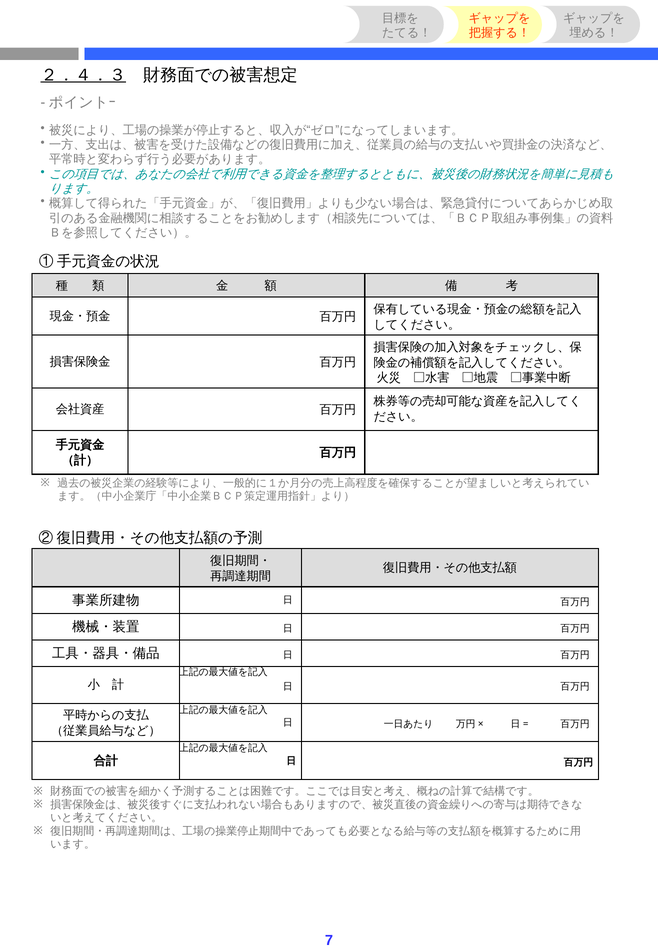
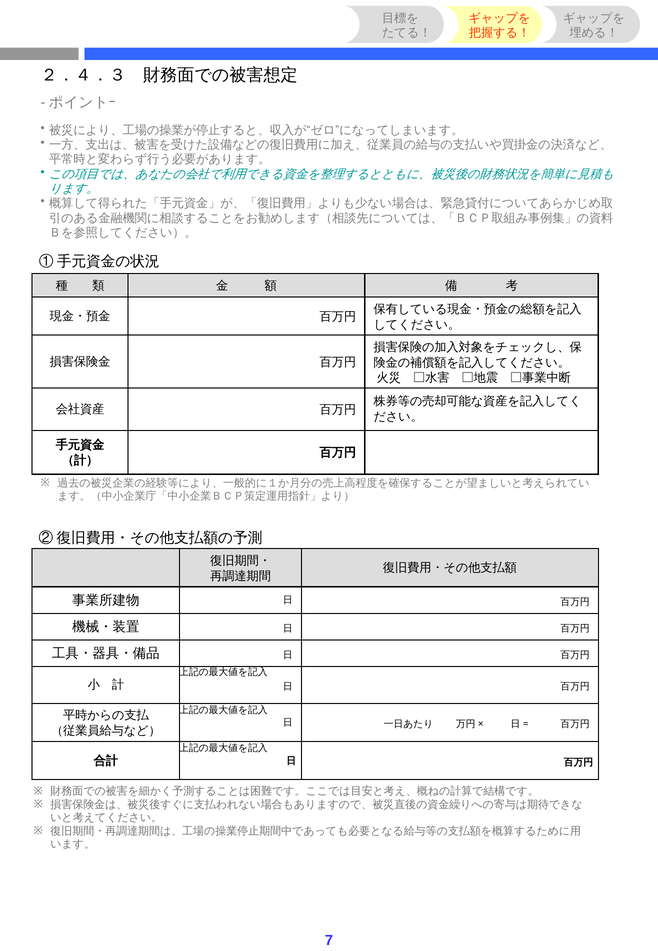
２．４．３ underline: present -> none
